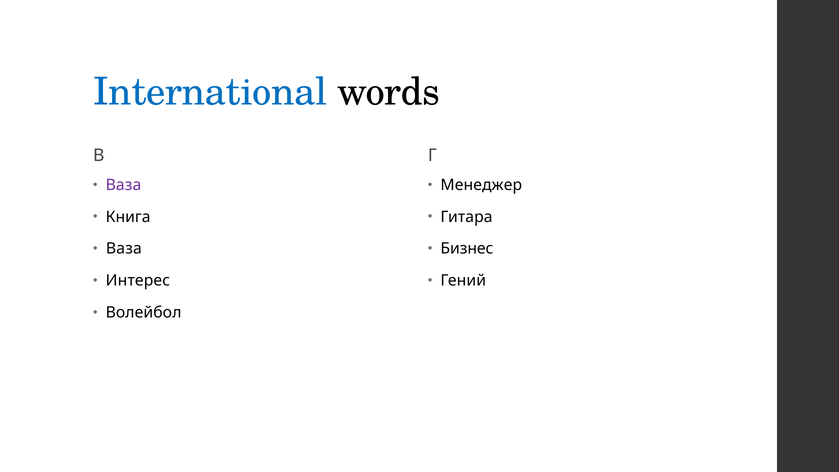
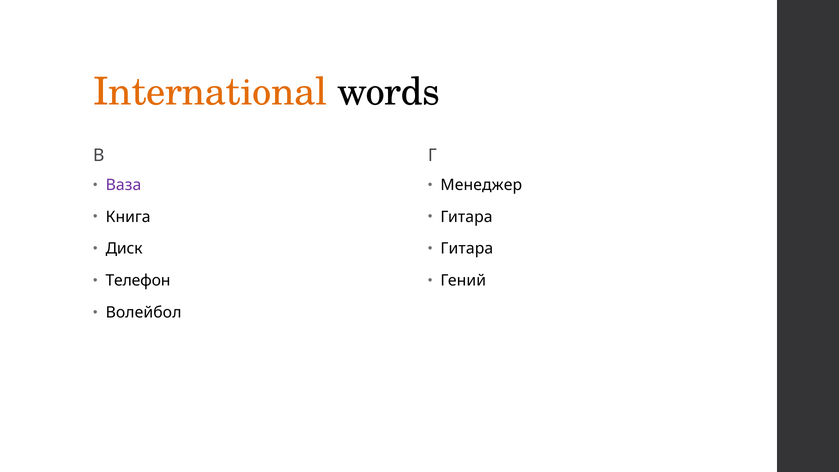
International colour: blue -> orange
Ваза at (124, 249): Ваза -> Диск
Бизнес at (467, 249): Бизнес -> Гитара
Интерес: Интерес -> Телефон
